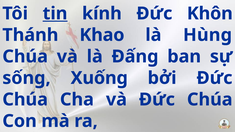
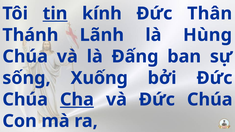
Khôn: Khôn -> Thân
Khao: Khao -> Lãnh
Cha underline: none -> present
